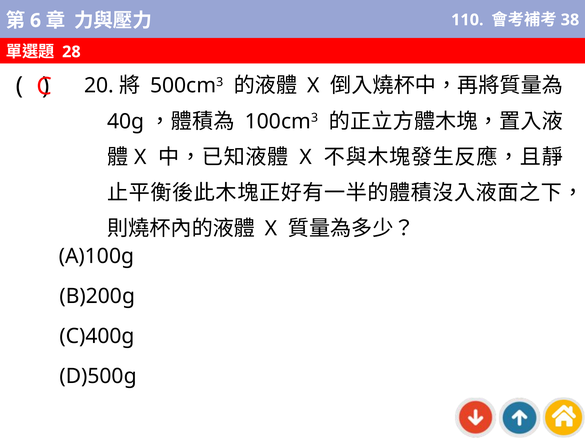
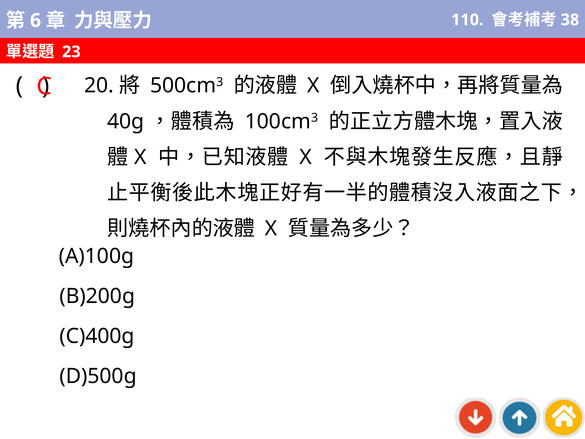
28: 28 -> 23
